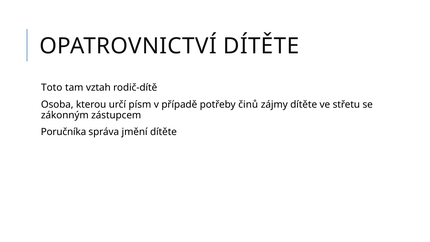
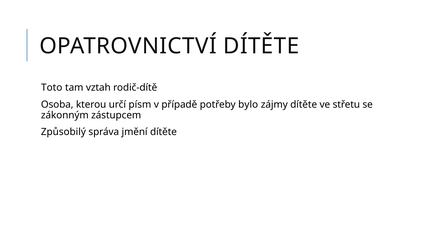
činů: činů -> bylo
Poručníka: Poručníka -> Způsobilý
